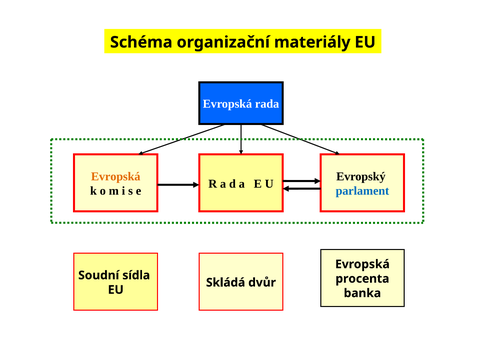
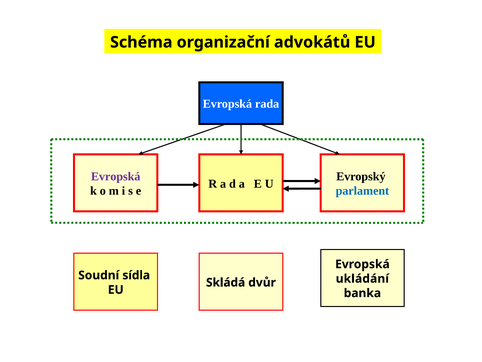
materiály: materiály -> advokátů
Evropská at (116, 176) colour: orange -> purple
procenta: procenta -> ukládání
